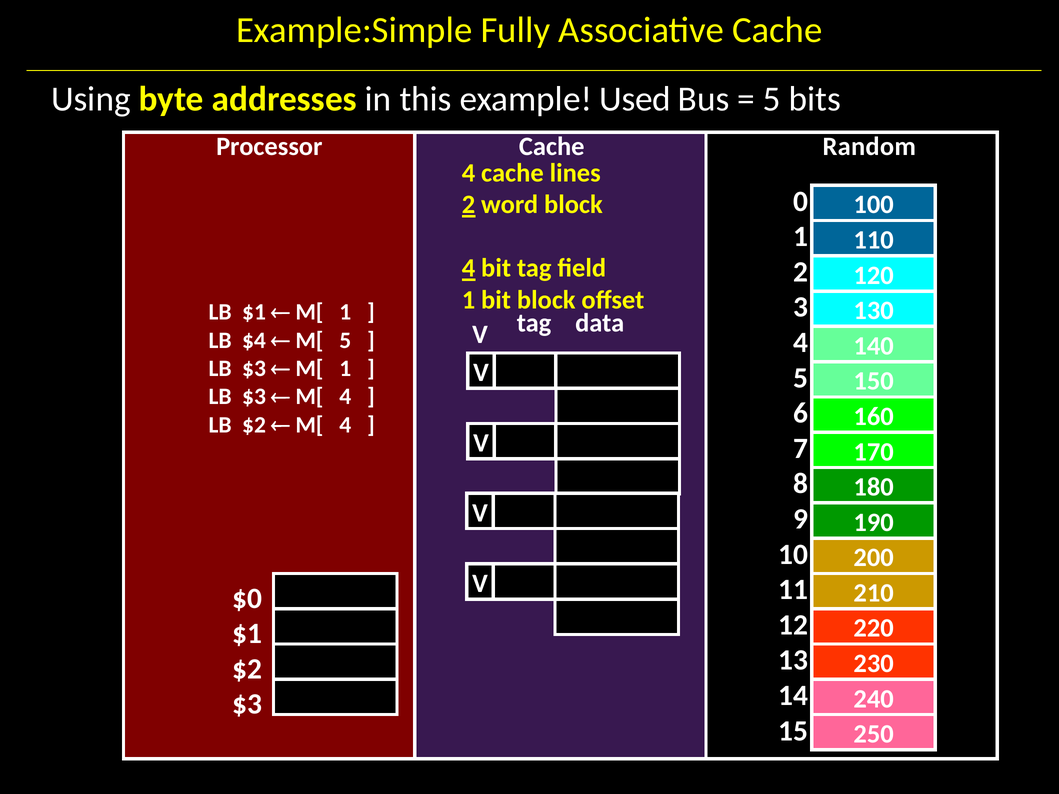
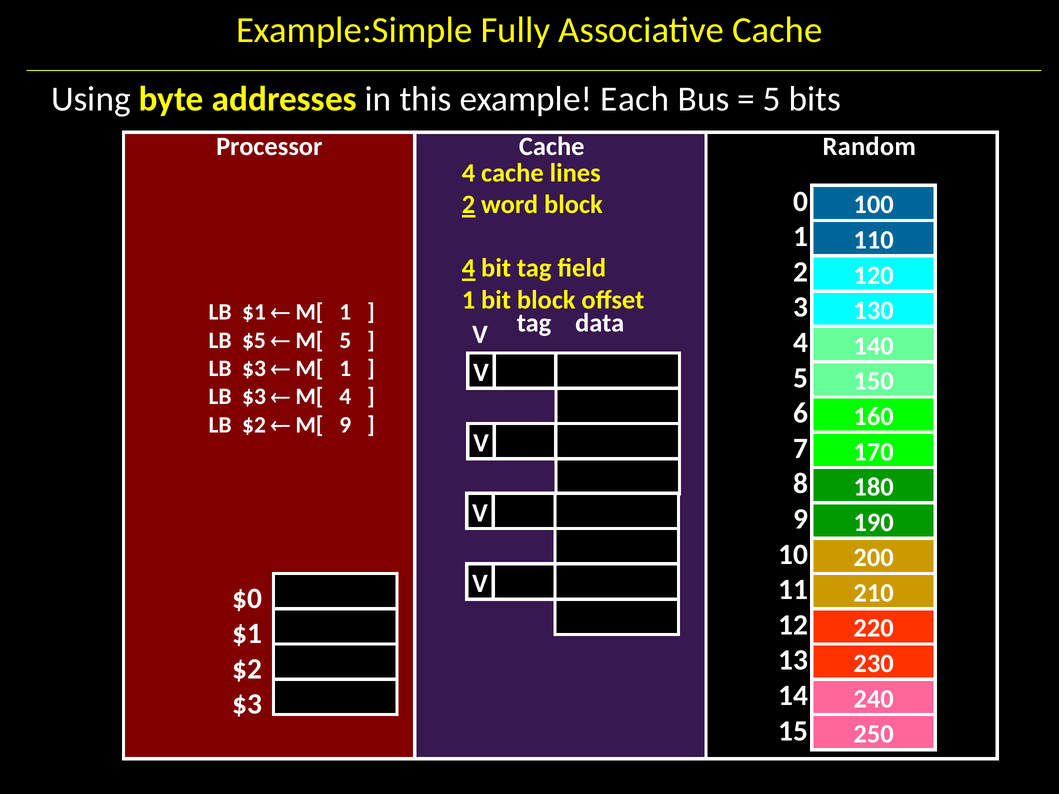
Used: Used -> Each
$4: $4 -> $5
4 at (345, 425): 4 -> 9
